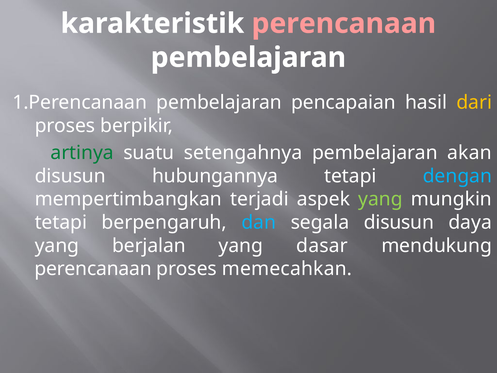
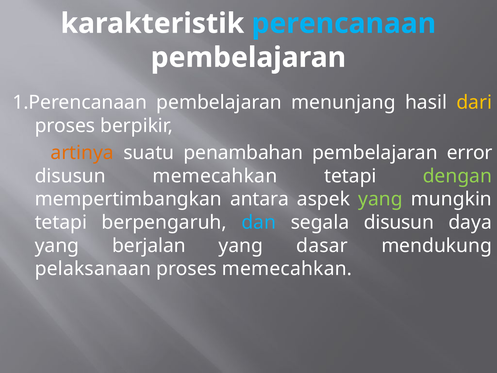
perencanaan at (344, 23) colour: pink -> light blue
pencapaian: pencapaian -> menunjang
artinya colour: green -> orange
setengahnya: setengahnya -> penambahan
akan: akan -> error
disusun hubungannya: hubungannya -> memecahkan
dengan colour: light blue -> light green
terjadi: terjadi -> antara
perencanaan at (93, 269): perencanaan -> pelaksanaan
